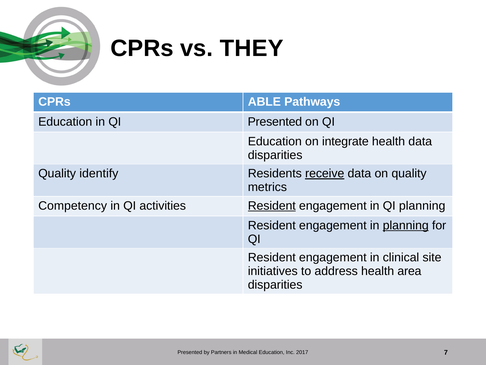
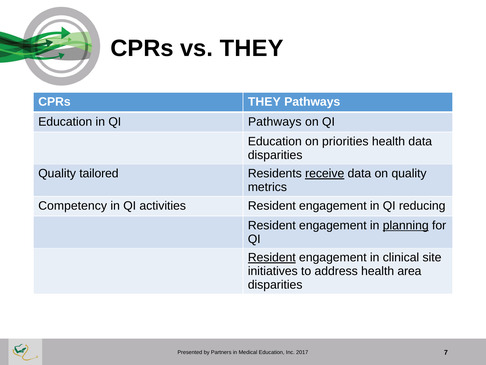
CPRs ABLE: ABLE -> THEY
QI Presented: Presented -> Pathways
integrate: integrate -> priorities
identify: identify -> tailored
Resident at (272, 205) underline: present -> none
QI planning: planning -> reducing
Resident at (272, 257) underline: none -> present
